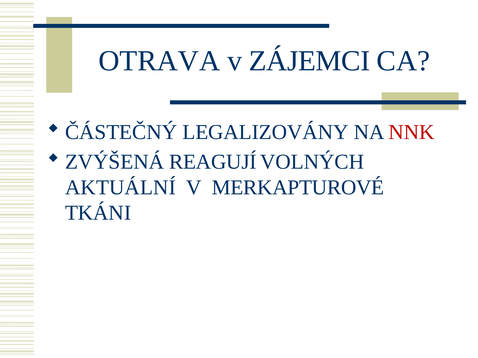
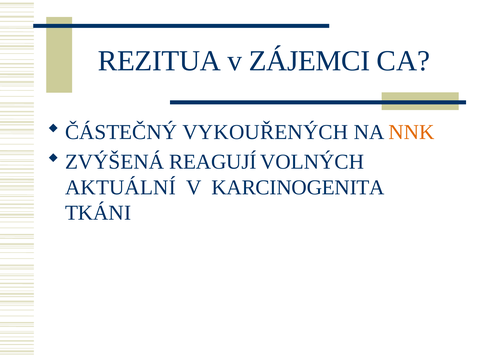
OTRAVA: OTRAVA -> REZITUA
LEGALIZOVÁNY: LEGALIZOVÁNY -> VYKOUŘENÝCH
NNK colour: red -> orange
MERKAPTUROVÉ: MERKAPTUROVÉ -> KARCINOGENITA
